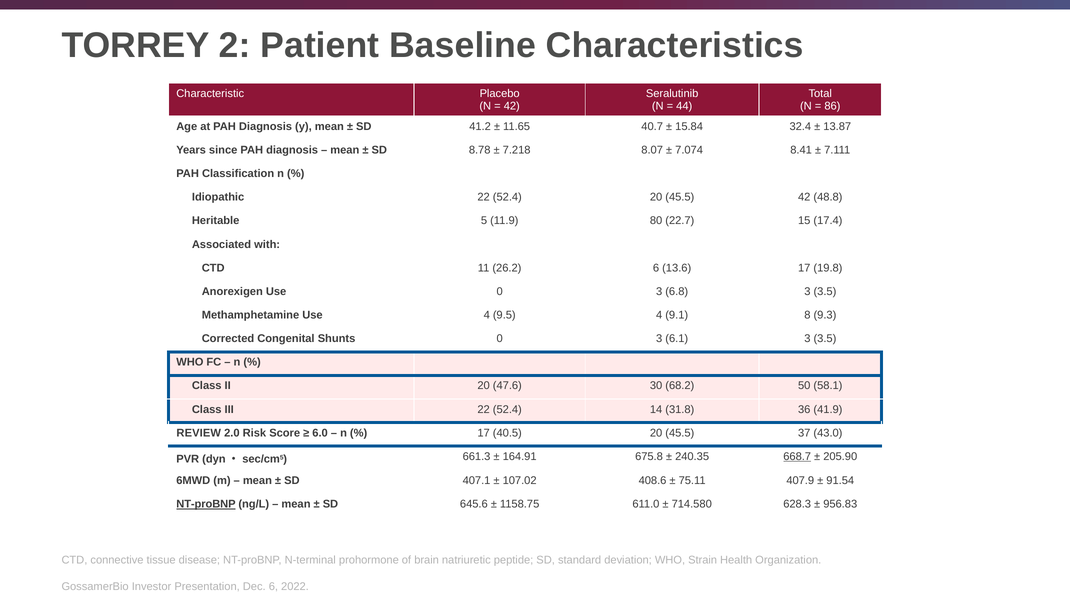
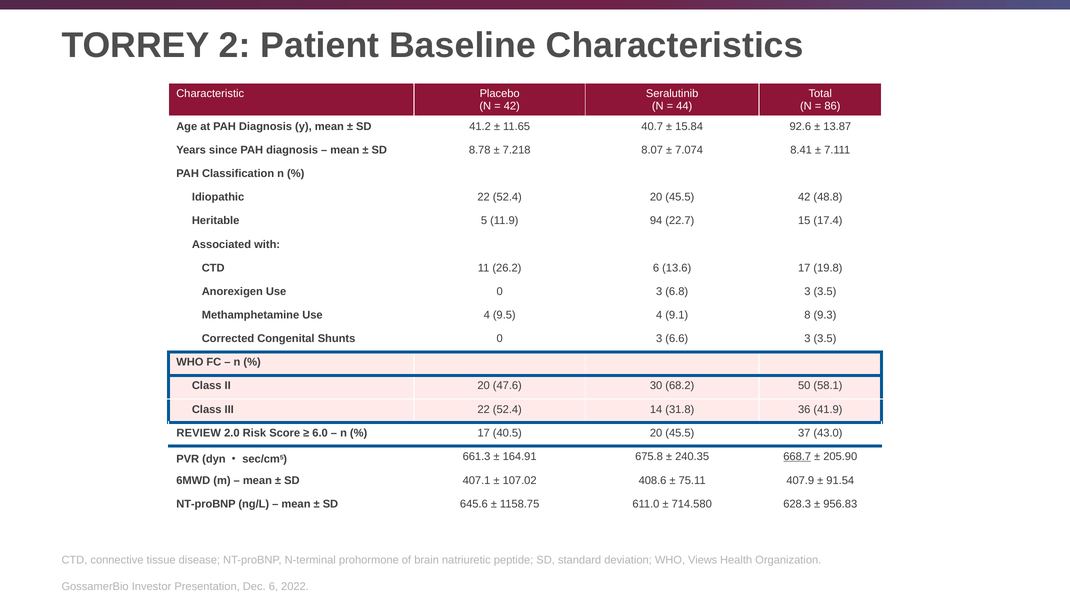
32.4: 32.4 -> 92.6
80: 80 -> 94
6.1: 6.1 -> 6.6
NT-proBNP at (206, 504) underline: present -> none
Strain: Strain -> Views
